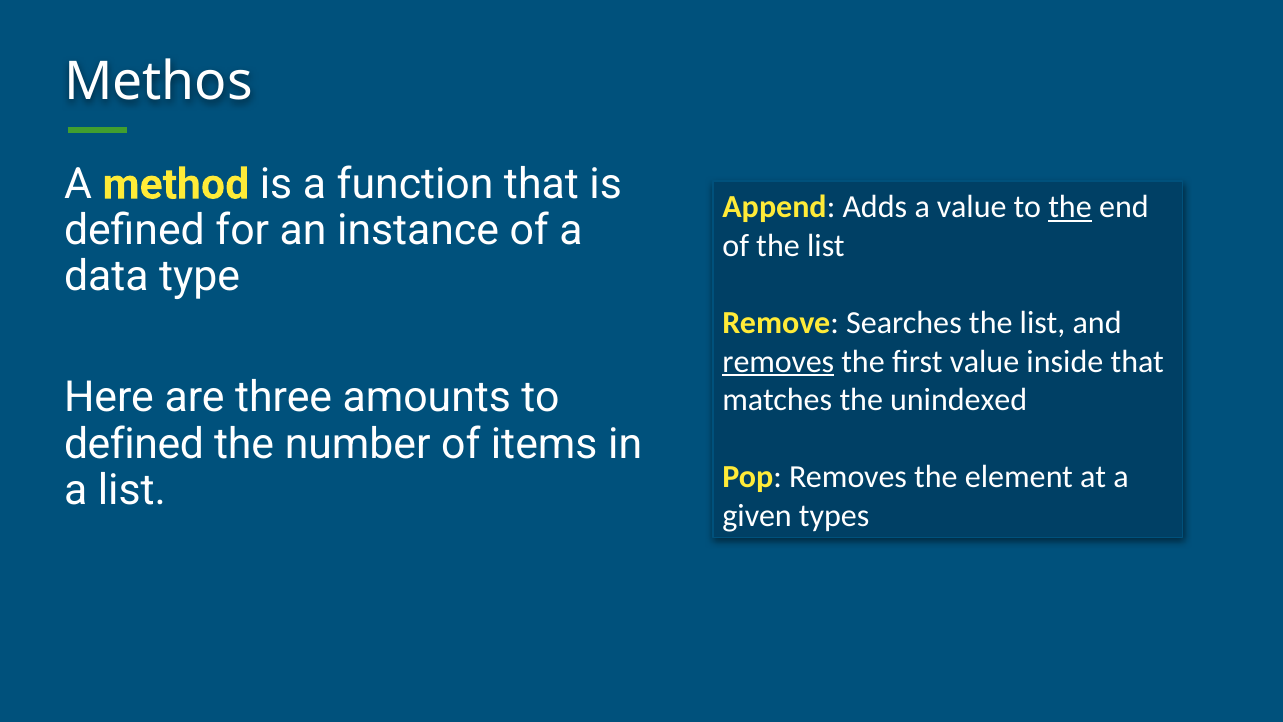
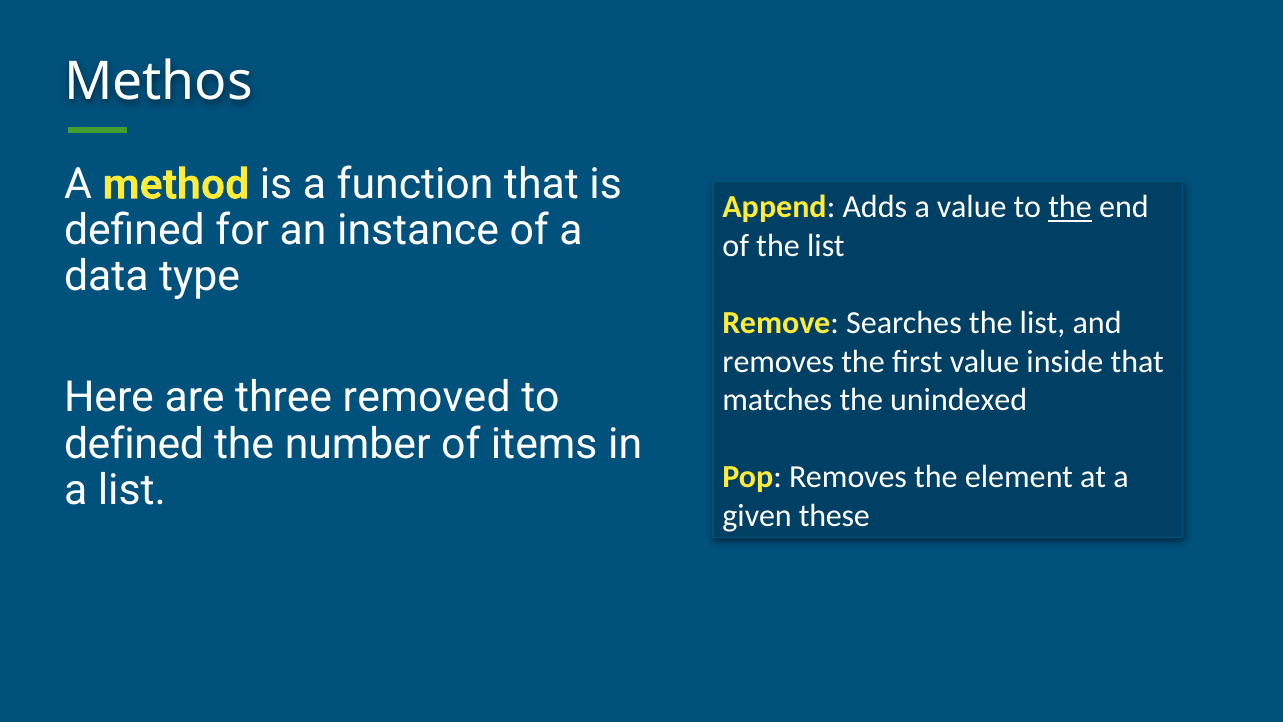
removes at (778, 361) underline: present -> none
amounts: amounts -> removed
types: types -> these
